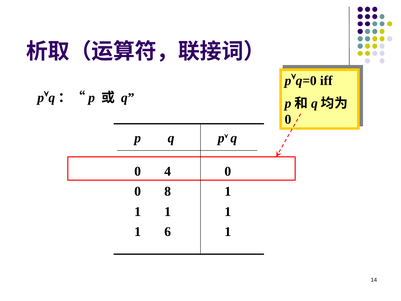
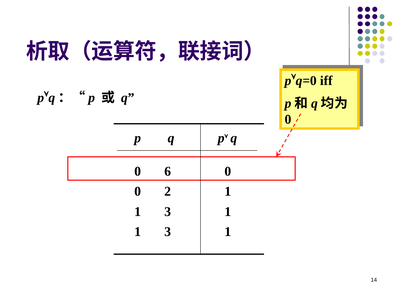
4: 4 -> 6
8: 8 -> 2
1 at (168, 211): 1 -> 3
6 at (168, 231): 6 -> 3
